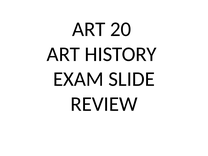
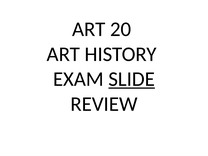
SLIDE underline: none -> present
